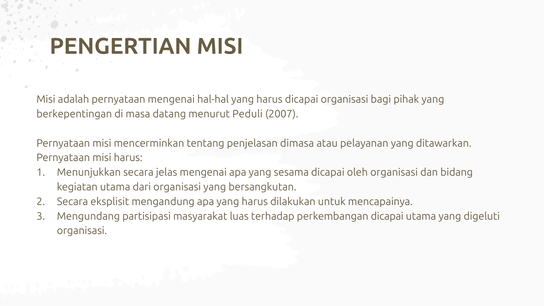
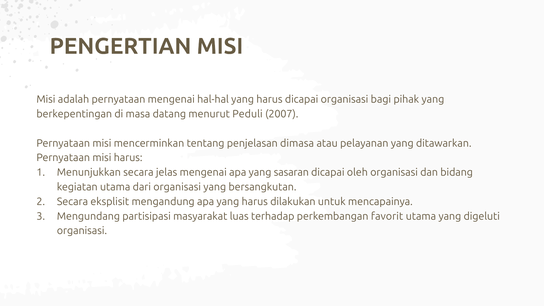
sesama: sesama -> sasaran
perkembangan dicapai: dicapai -> favorit
